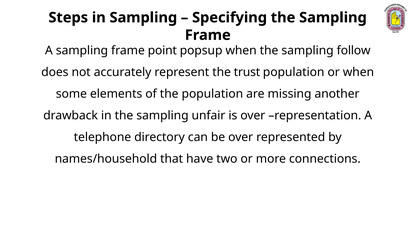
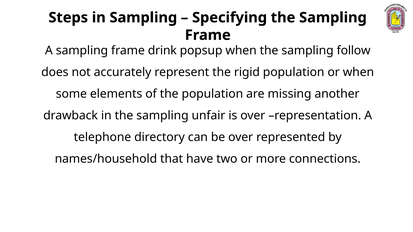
point: point -> drink
trust: trust -> rigid
